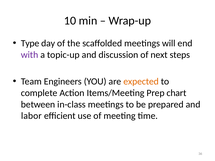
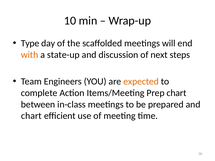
with colour: purple -> orange
topic-up: topic-up -> state-up
labor at (31, 116): labor -> chart
